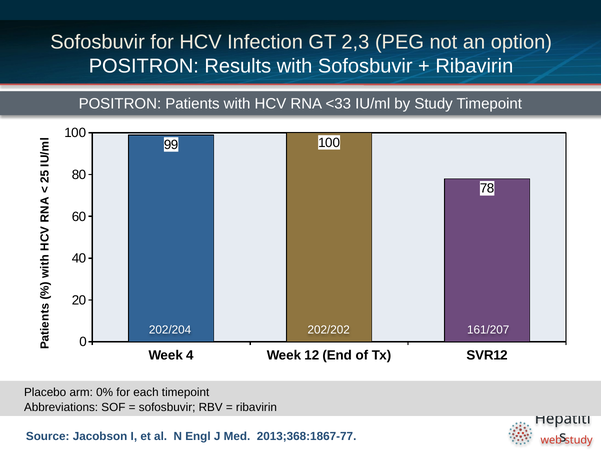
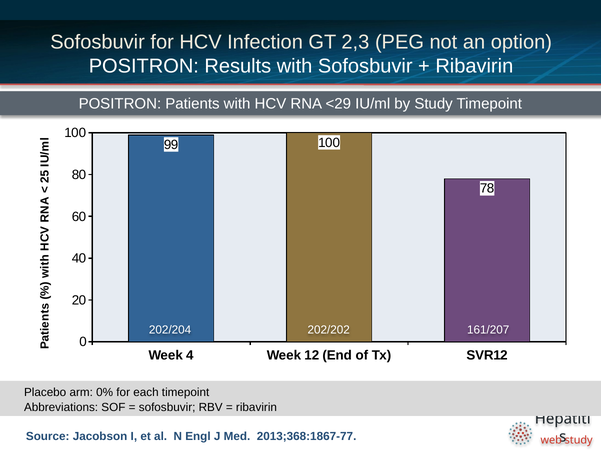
<33: <33 -> <29
